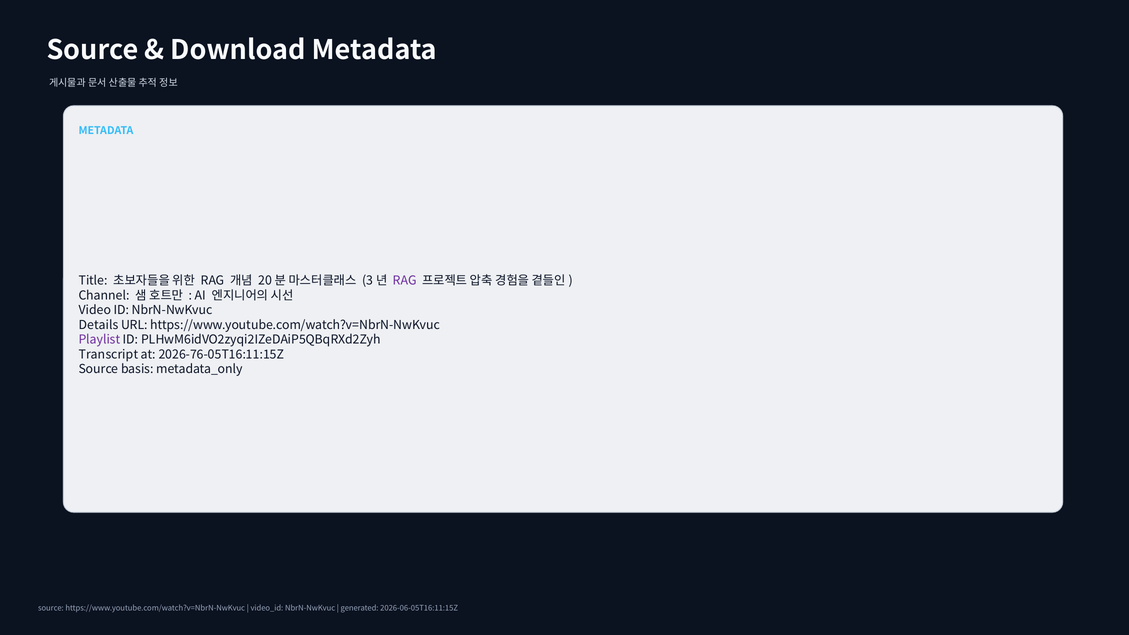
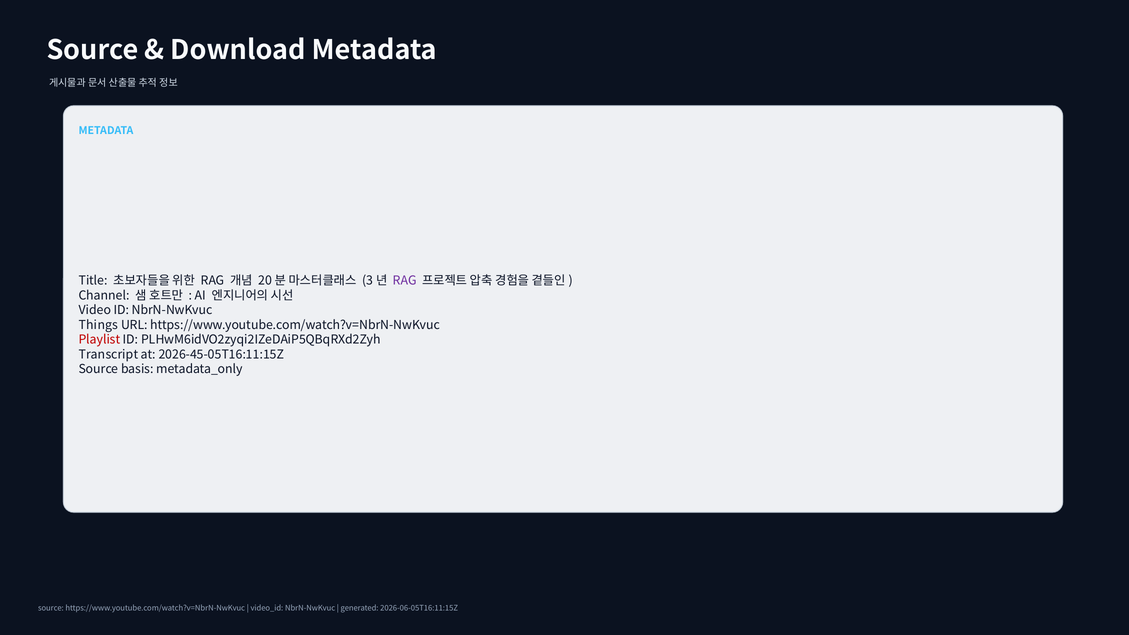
Details: Details -> Things
Playlist colour: purple -> red
2026-76-05T16:11:15Z: 2026-76-05T16:11:15Z -> 2026-45-05T16:11:15Z
